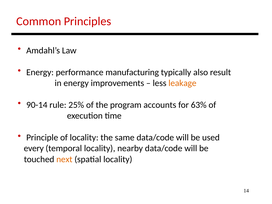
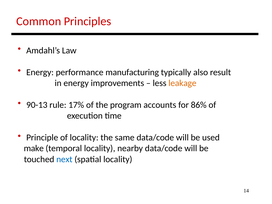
90-14: 90-14 -> 90-13
25%: 25% -> 17%
63%: 63% -> 86%
every: every -> make
next colour: orange -> blue
